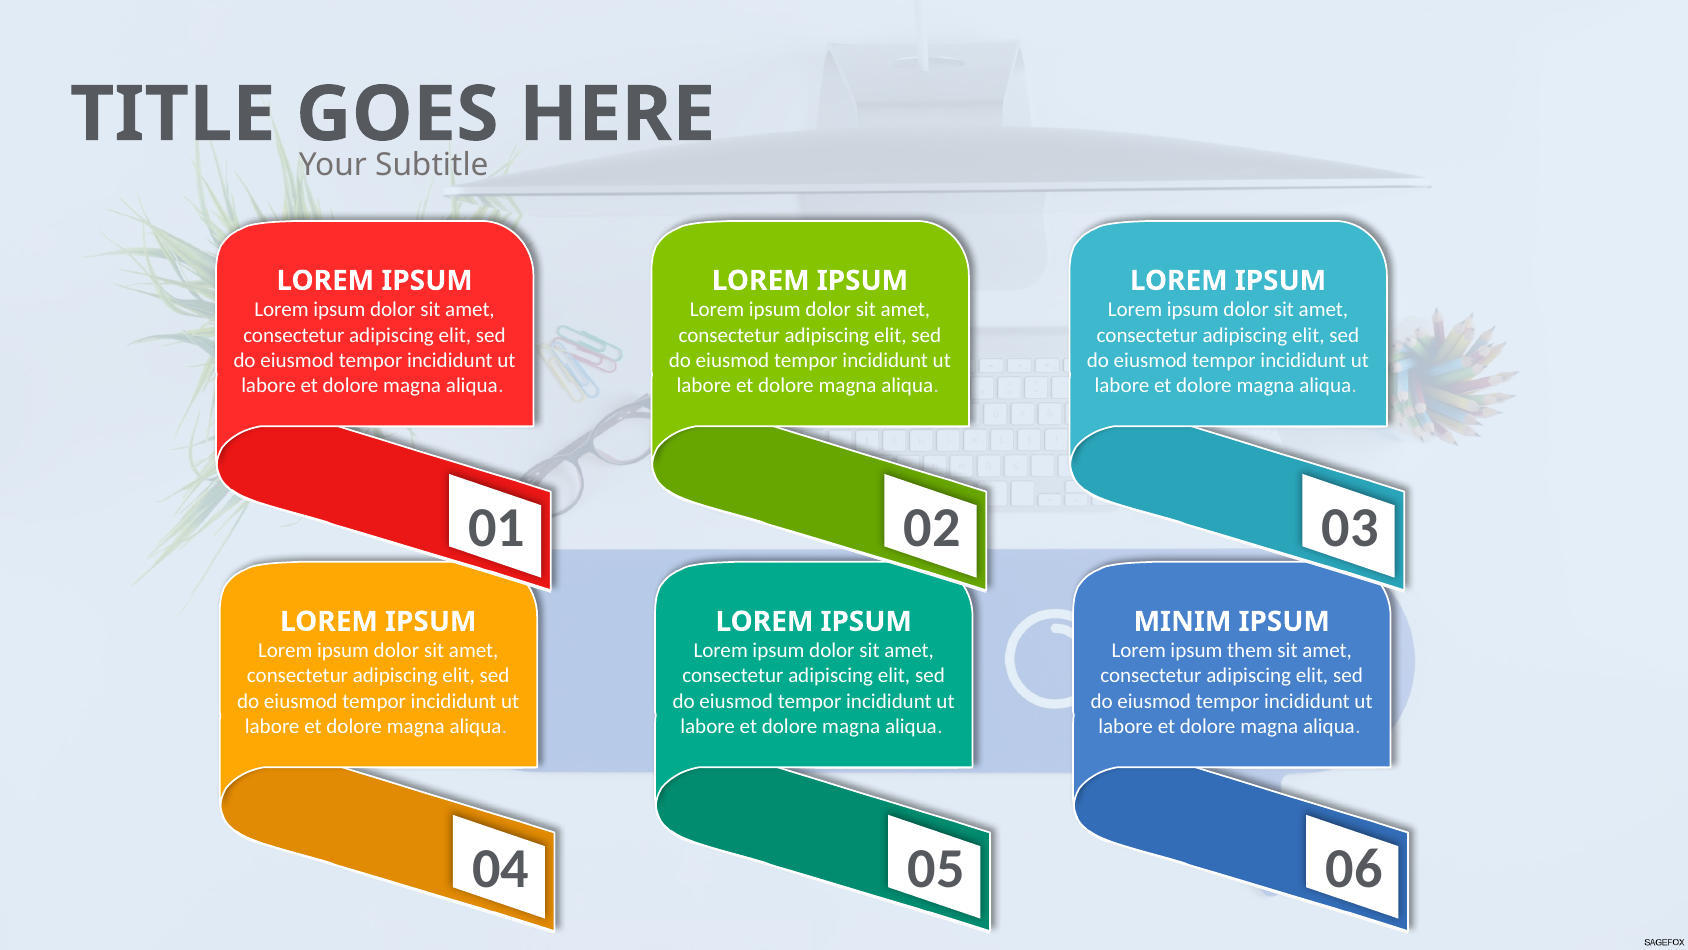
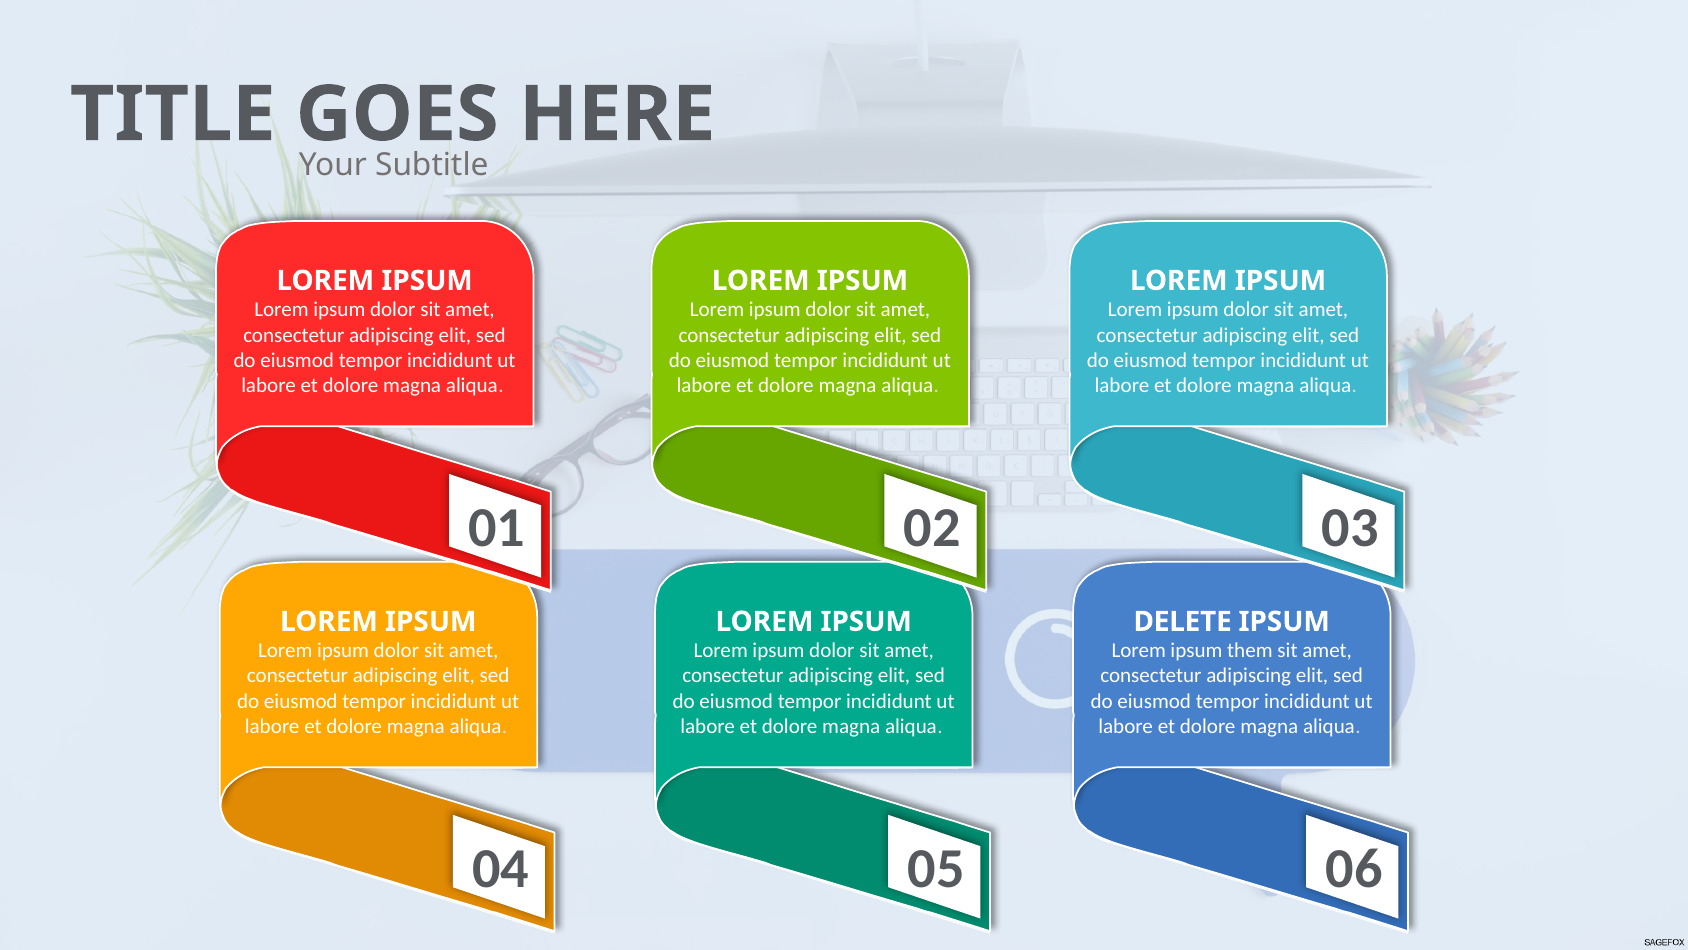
MINIM: MINIM -> DELETE
